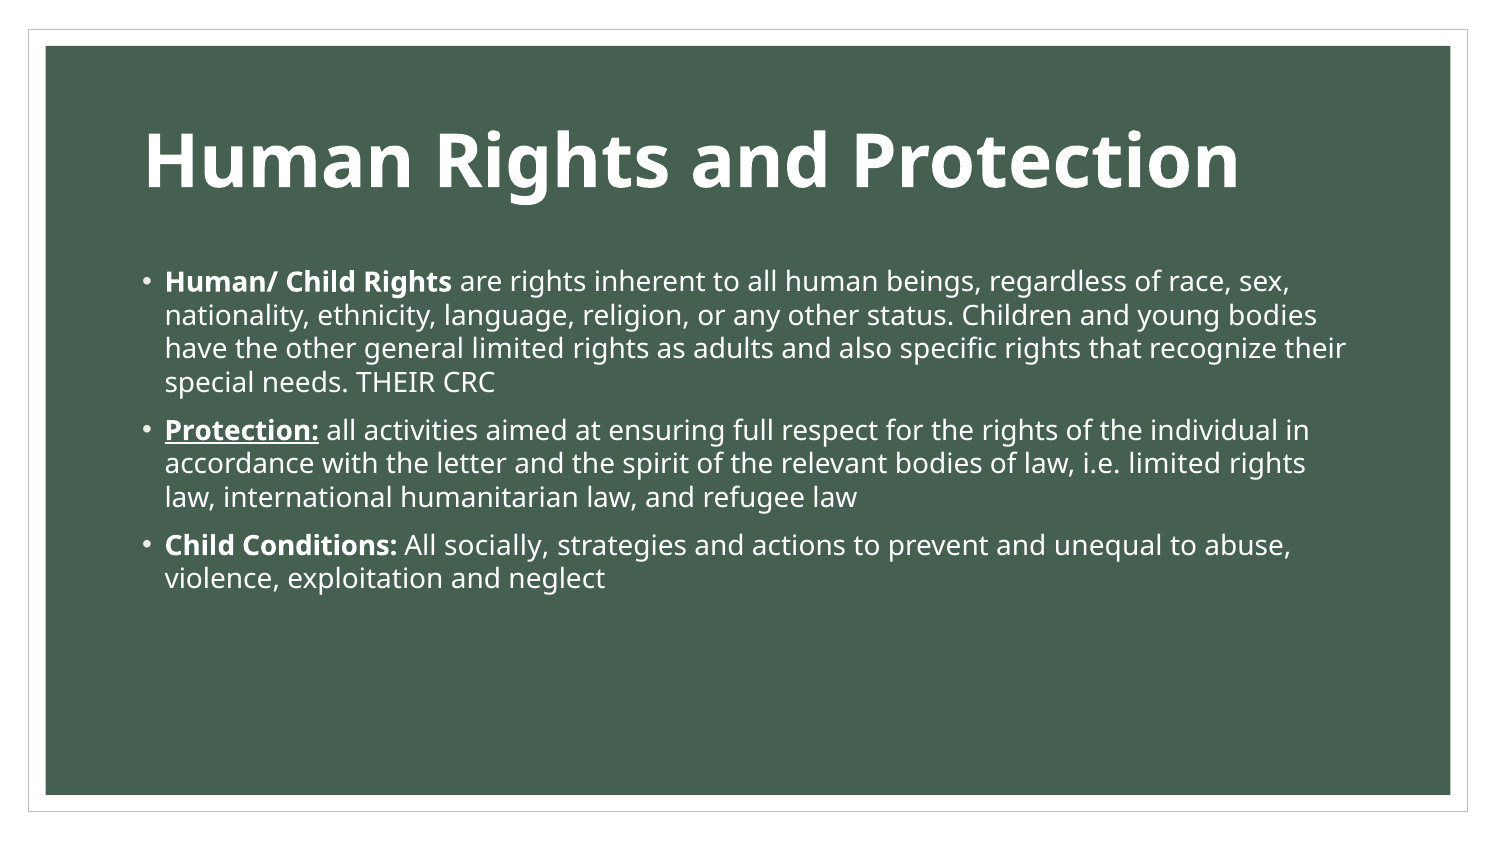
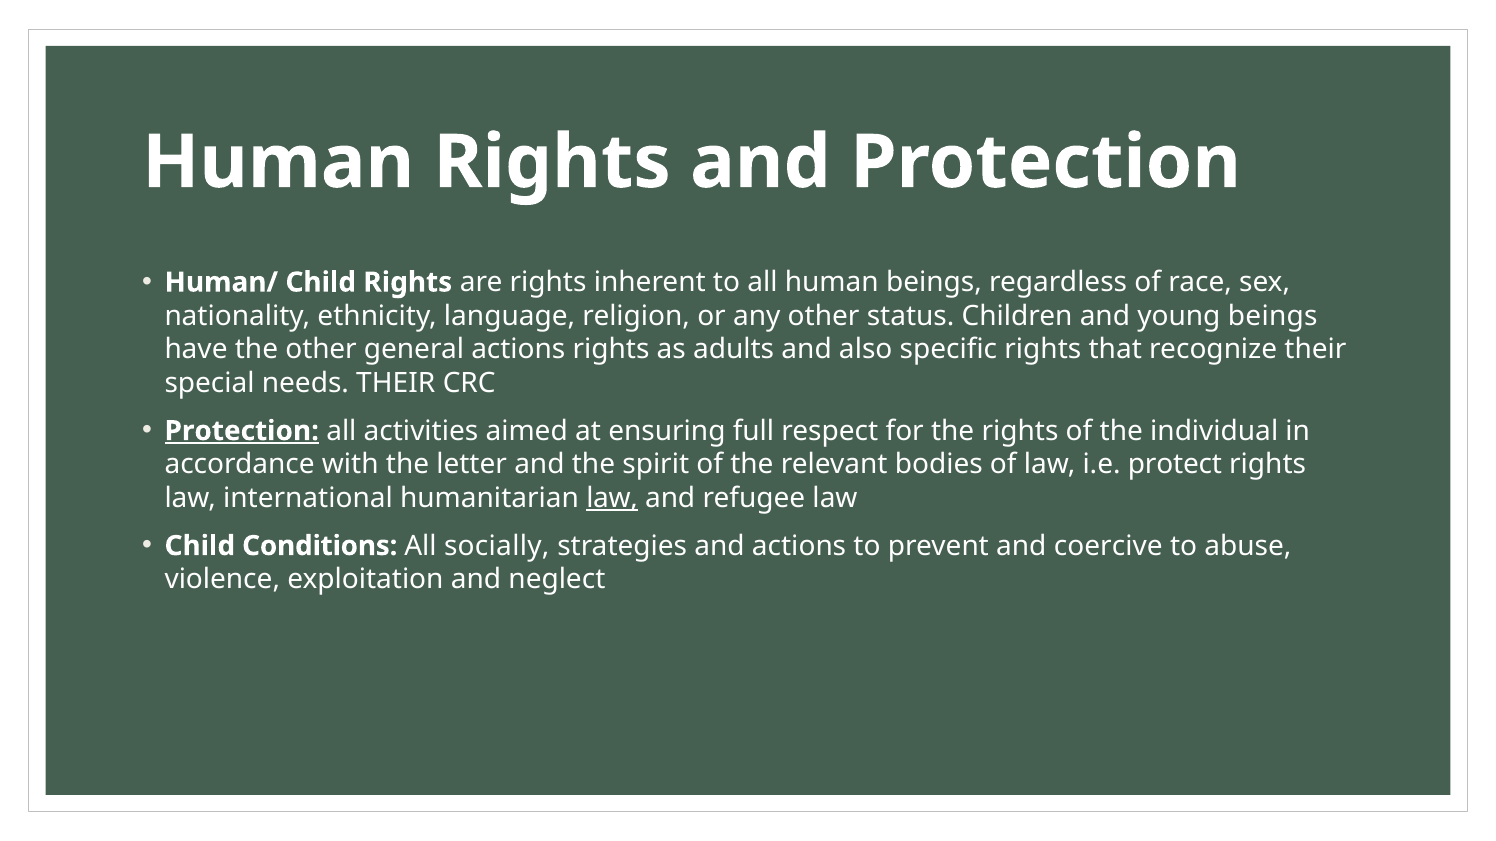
young bodies: bodies -> beings
general limited: limited -> actions
i.e limited: limited -> protect
law at (612, 498) underline: none -> present
unequal: unequal -> coercive
